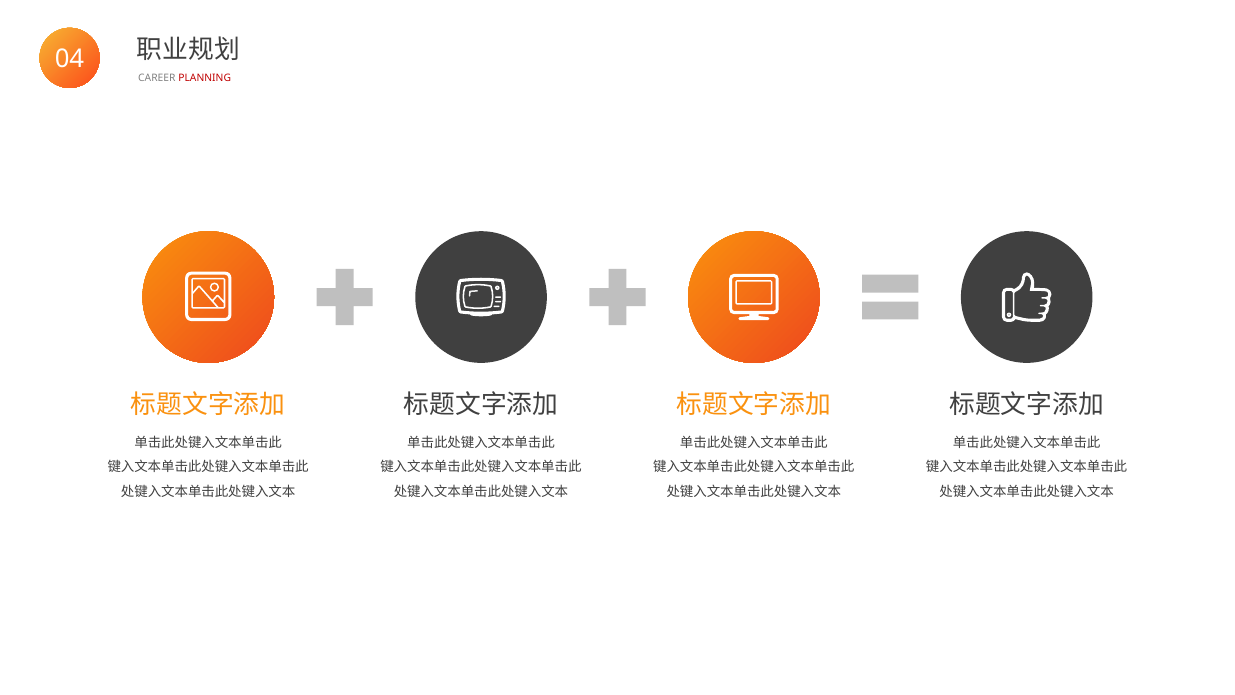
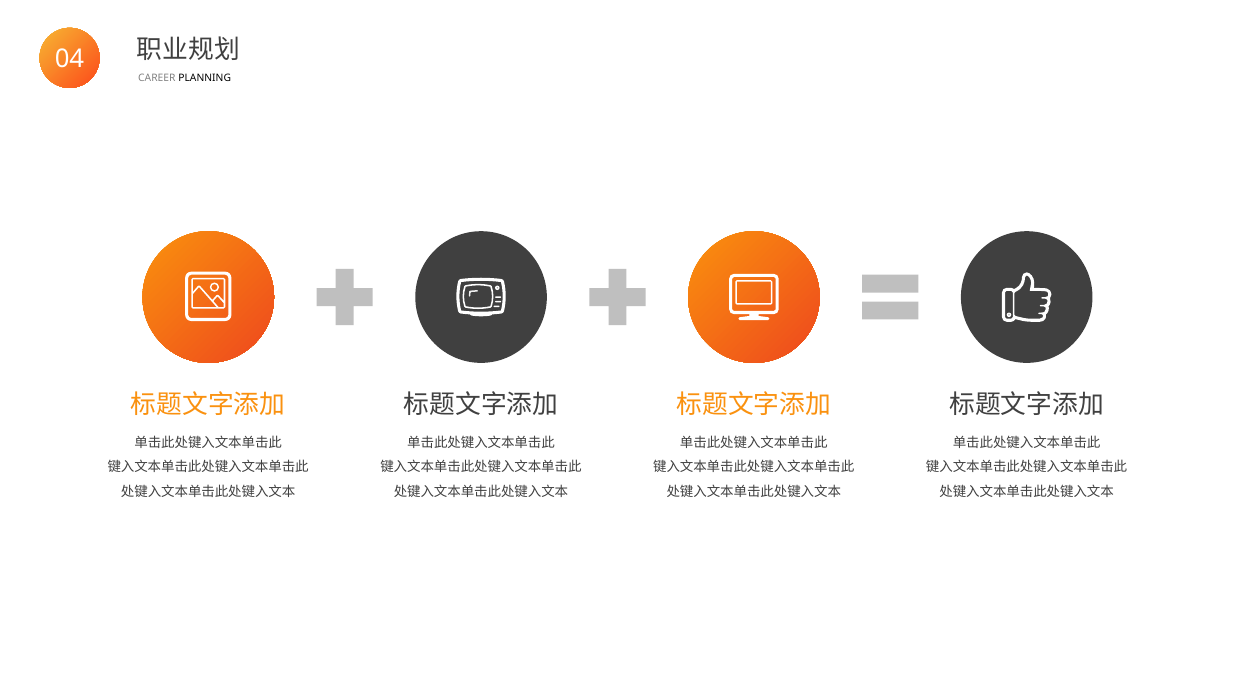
PLANNING colour: red -> black
